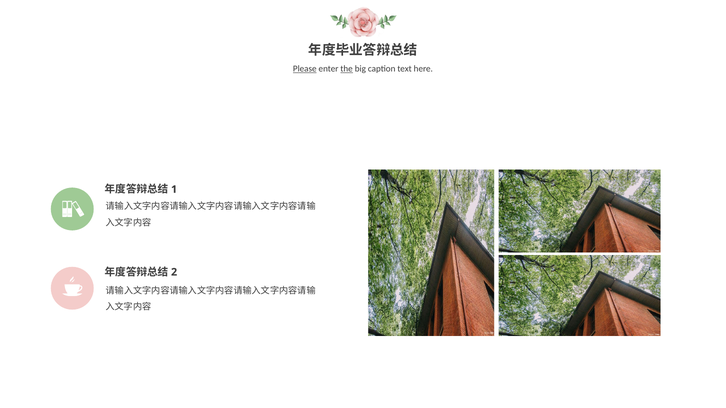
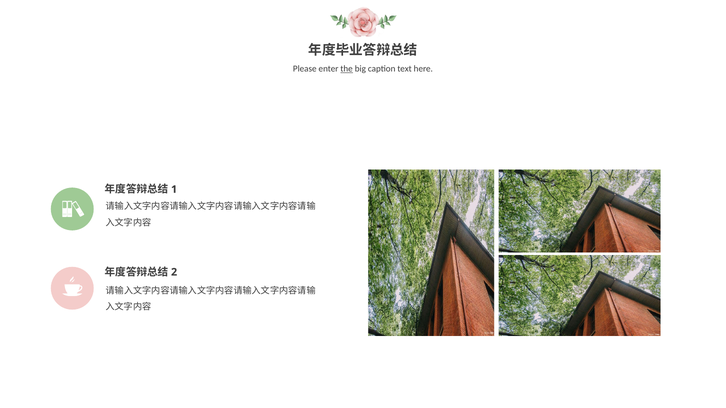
Please underline: present -> none
